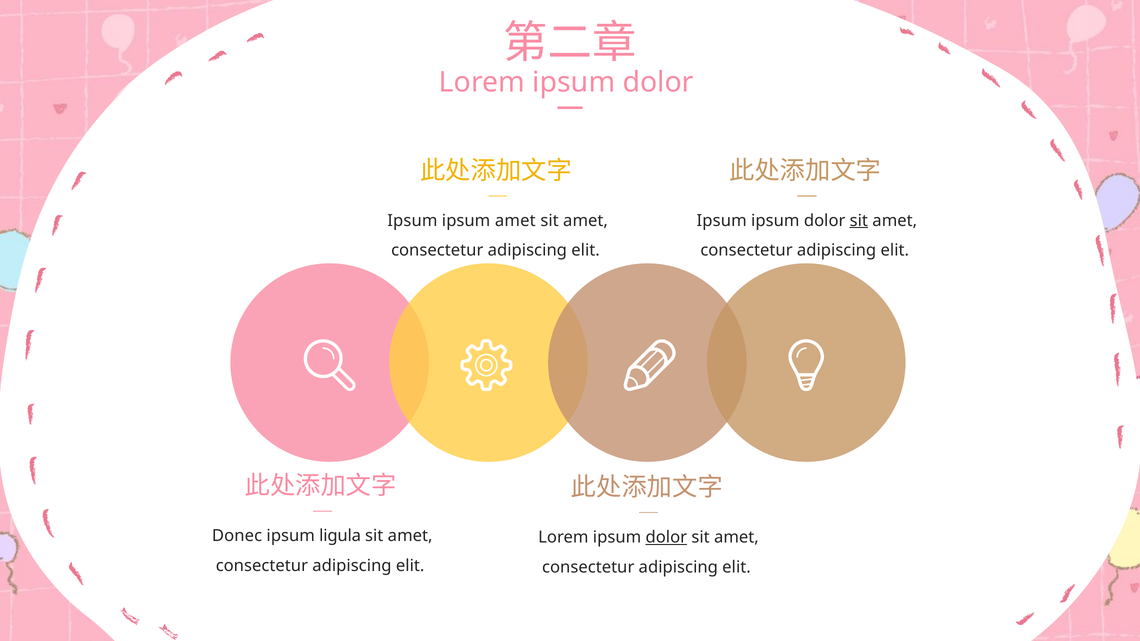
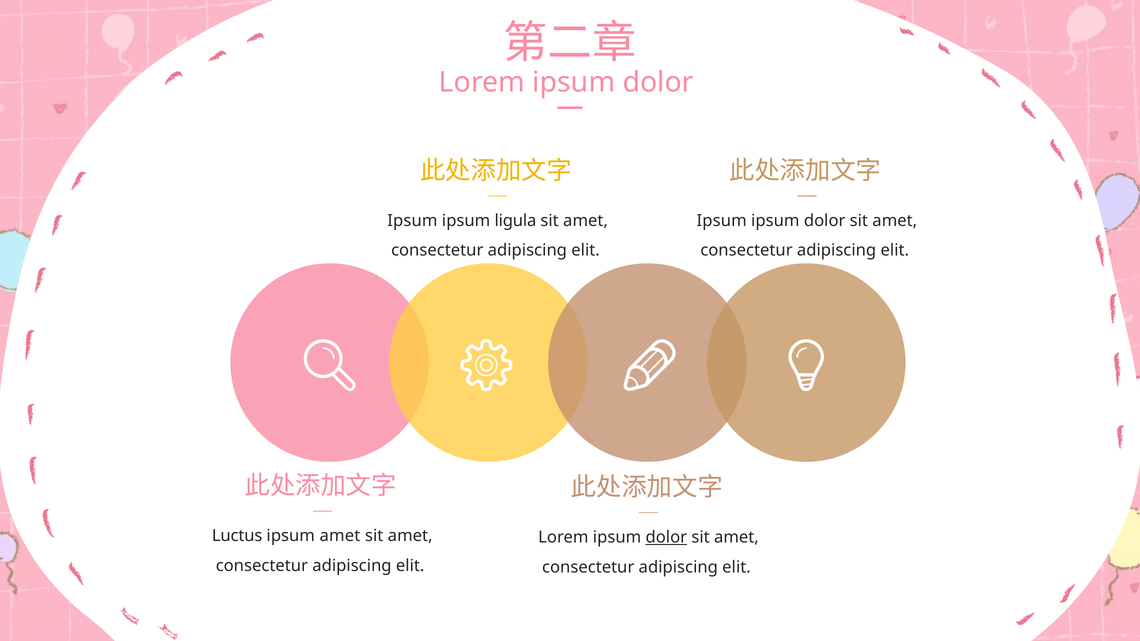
ipsum amet: amet -> ligula
sit at (859, 221) underline: present -> none
Donec: Donec -> Luctus
ipsum ligula: ligula -> amet
